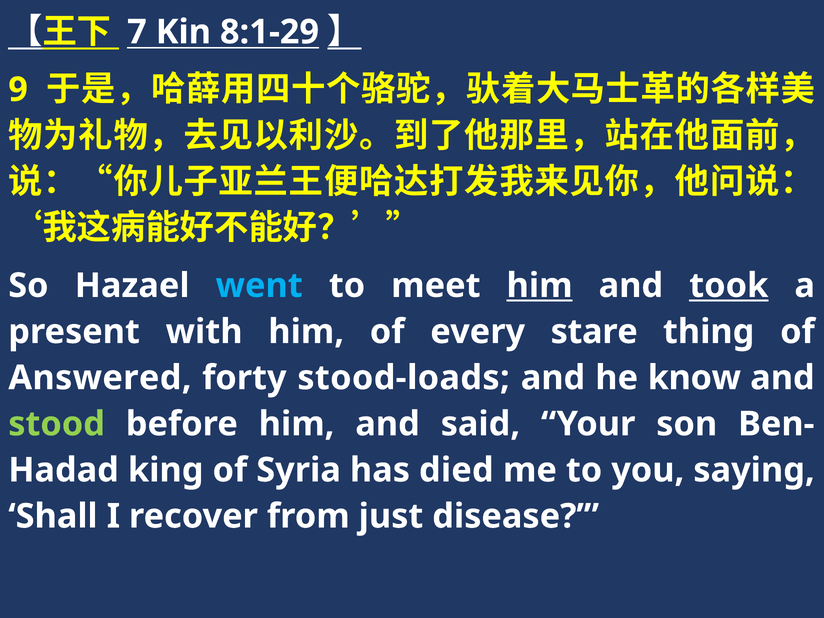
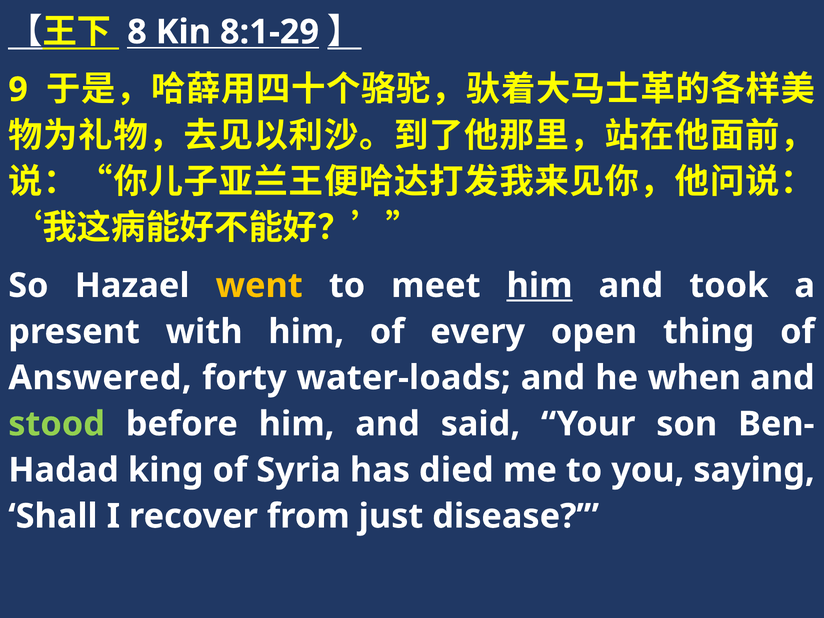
7: 7 -> 8
went colour: light blue -> yellow
took underline: present -> none
stare: stare -> open
stood-loads: stood-loads -> water-loads
know: know -> when
